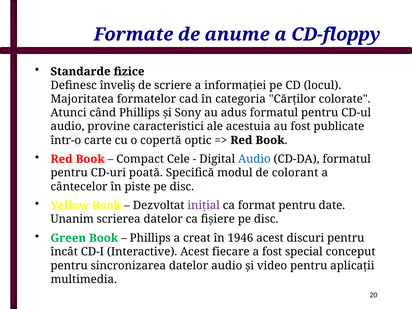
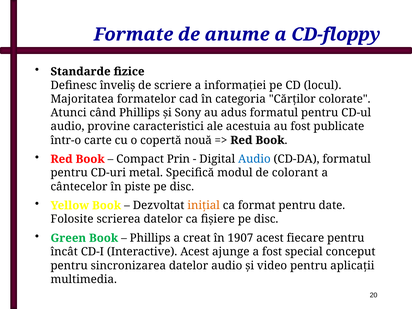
optic: optic -> nouă
Cele: Cele -> Prin
poată: poată -> metal
iniţial colour: purple -> orange
Unanim: Unanim -> Folosite
1946: 1946 -> 1907
discuri: discuri -> fiecare
fiecare: fiecare -> ajunge
